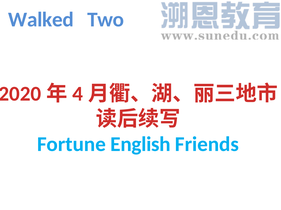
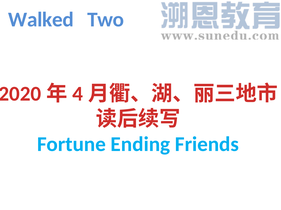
English: English -> Ending
